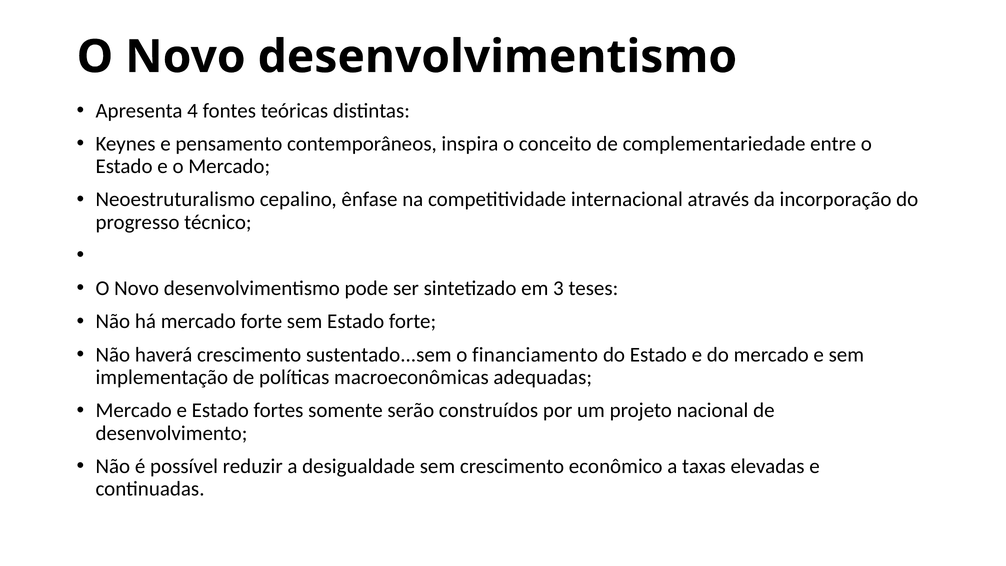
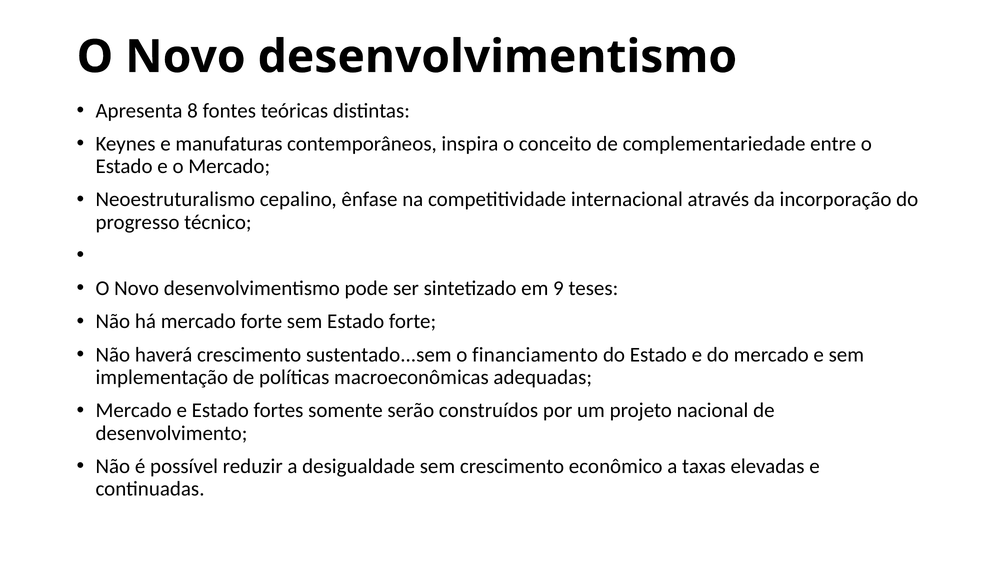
4: 4 -> 8
pensamento: pensamento -> manufaturas
3: 3 -> 9
